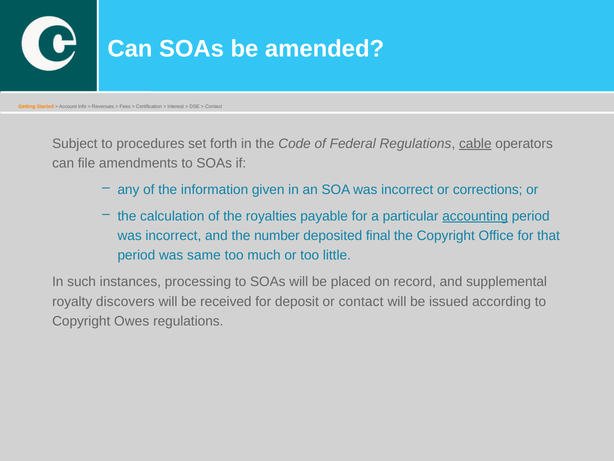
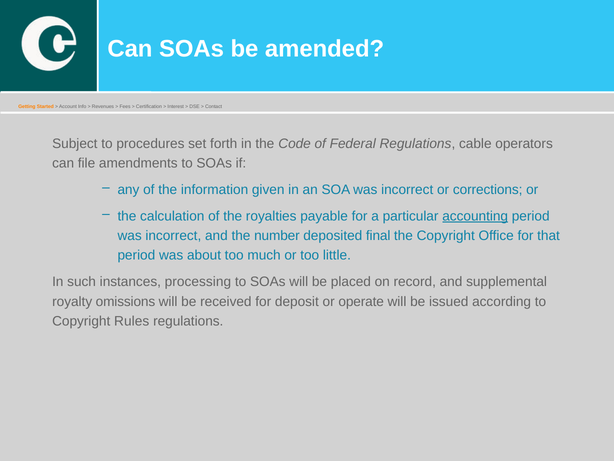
cable underline: present -> none
same: same -> about
discovers: discovers -> omissions
or contact: contact -> operate
Owes: Owes -> Rules
